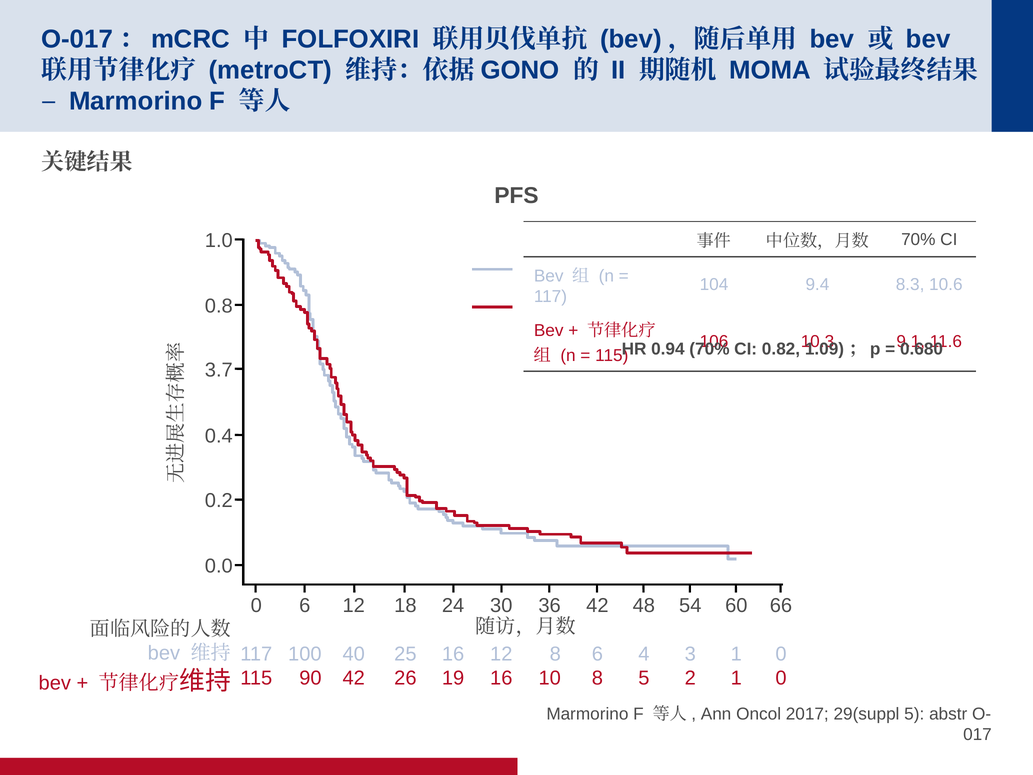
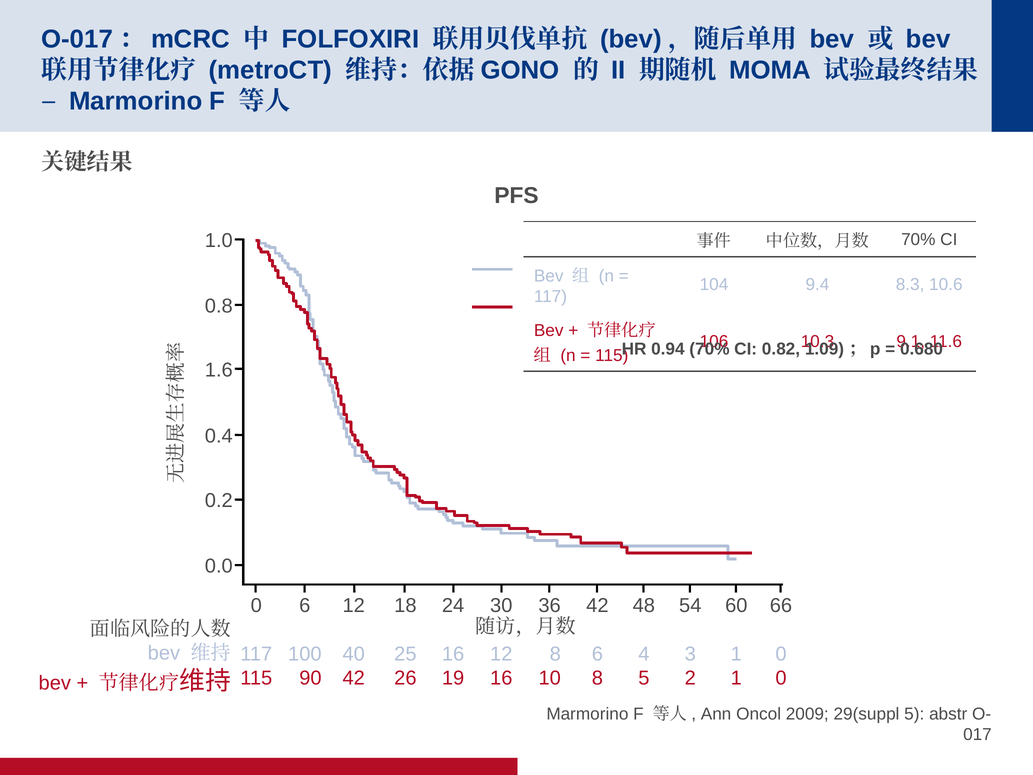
3.7: 3.7 -> 1.6
2017: 2017 -> 2009
